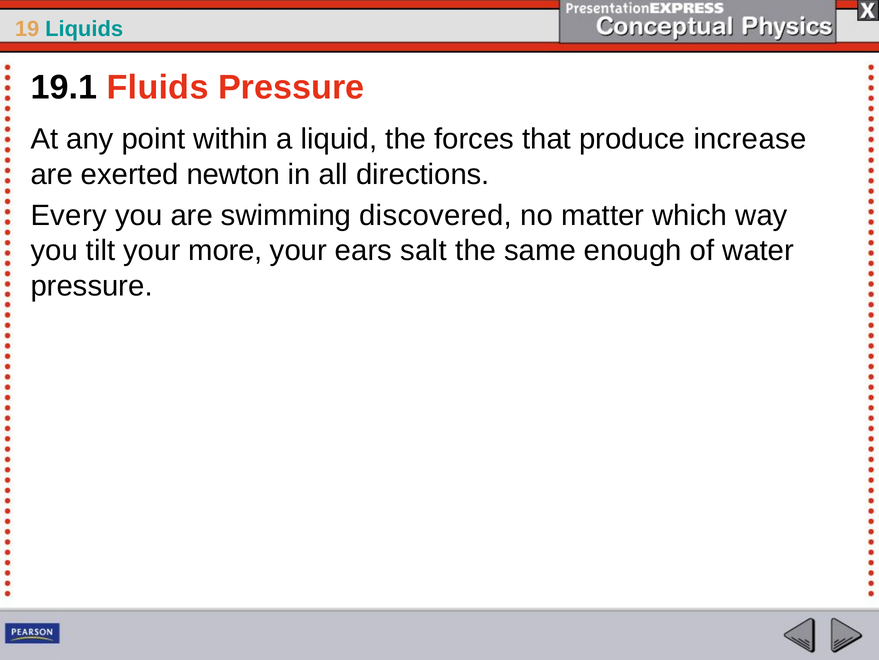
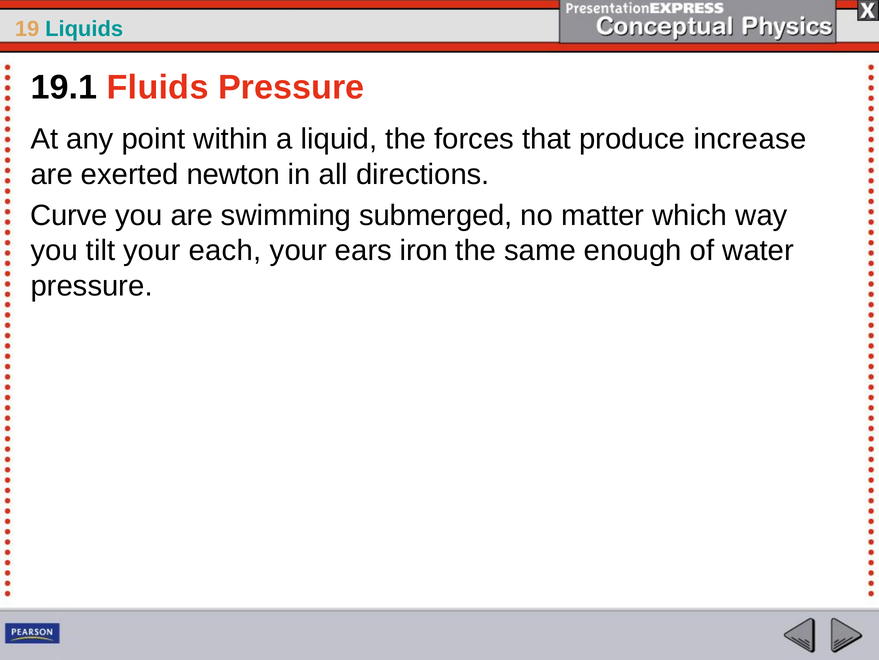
Every: Every -> Curve
discovered: discovered -> submerged
more: more -> each
salt: salt -> iron
